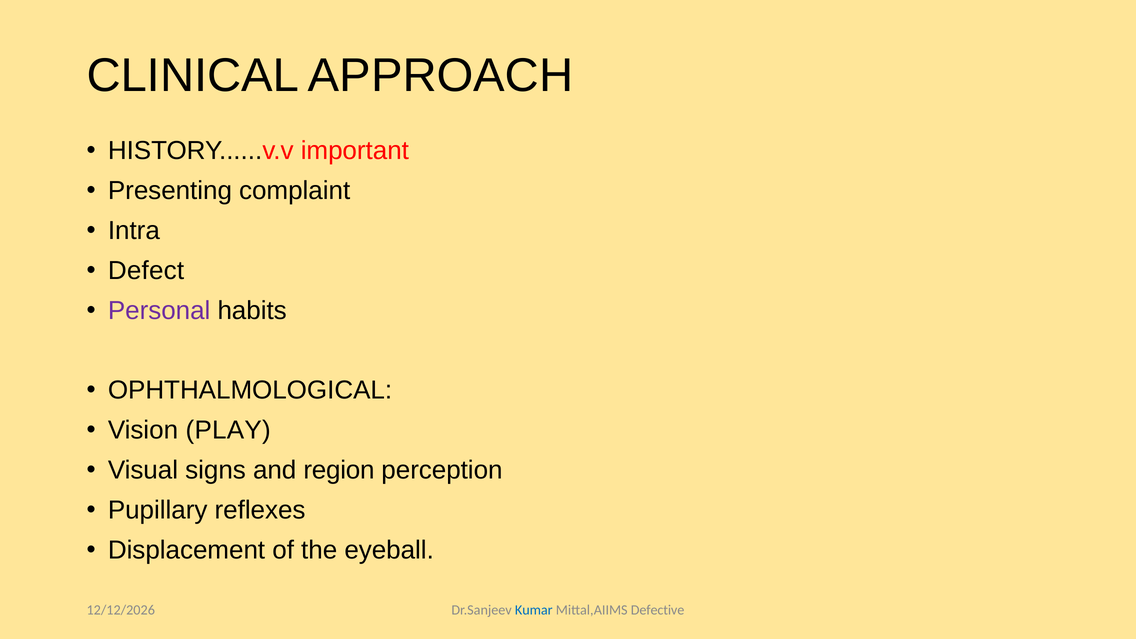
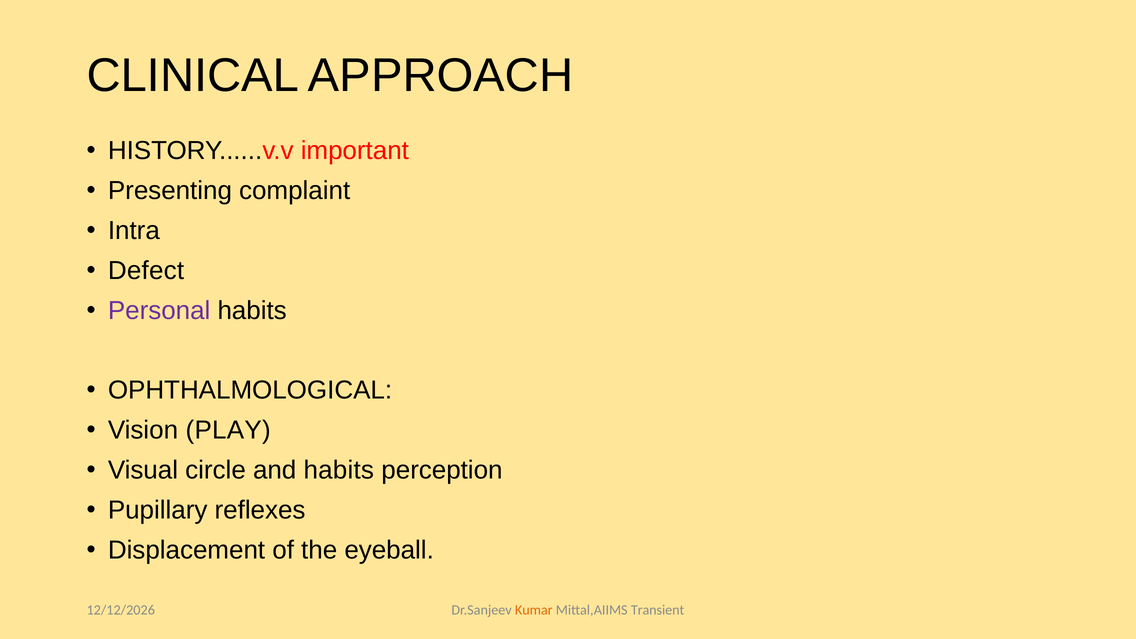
signs: signs -> circle
and region: region -> habits
Kumar colour: blue -> orange
Defective: Defective -> Transient
